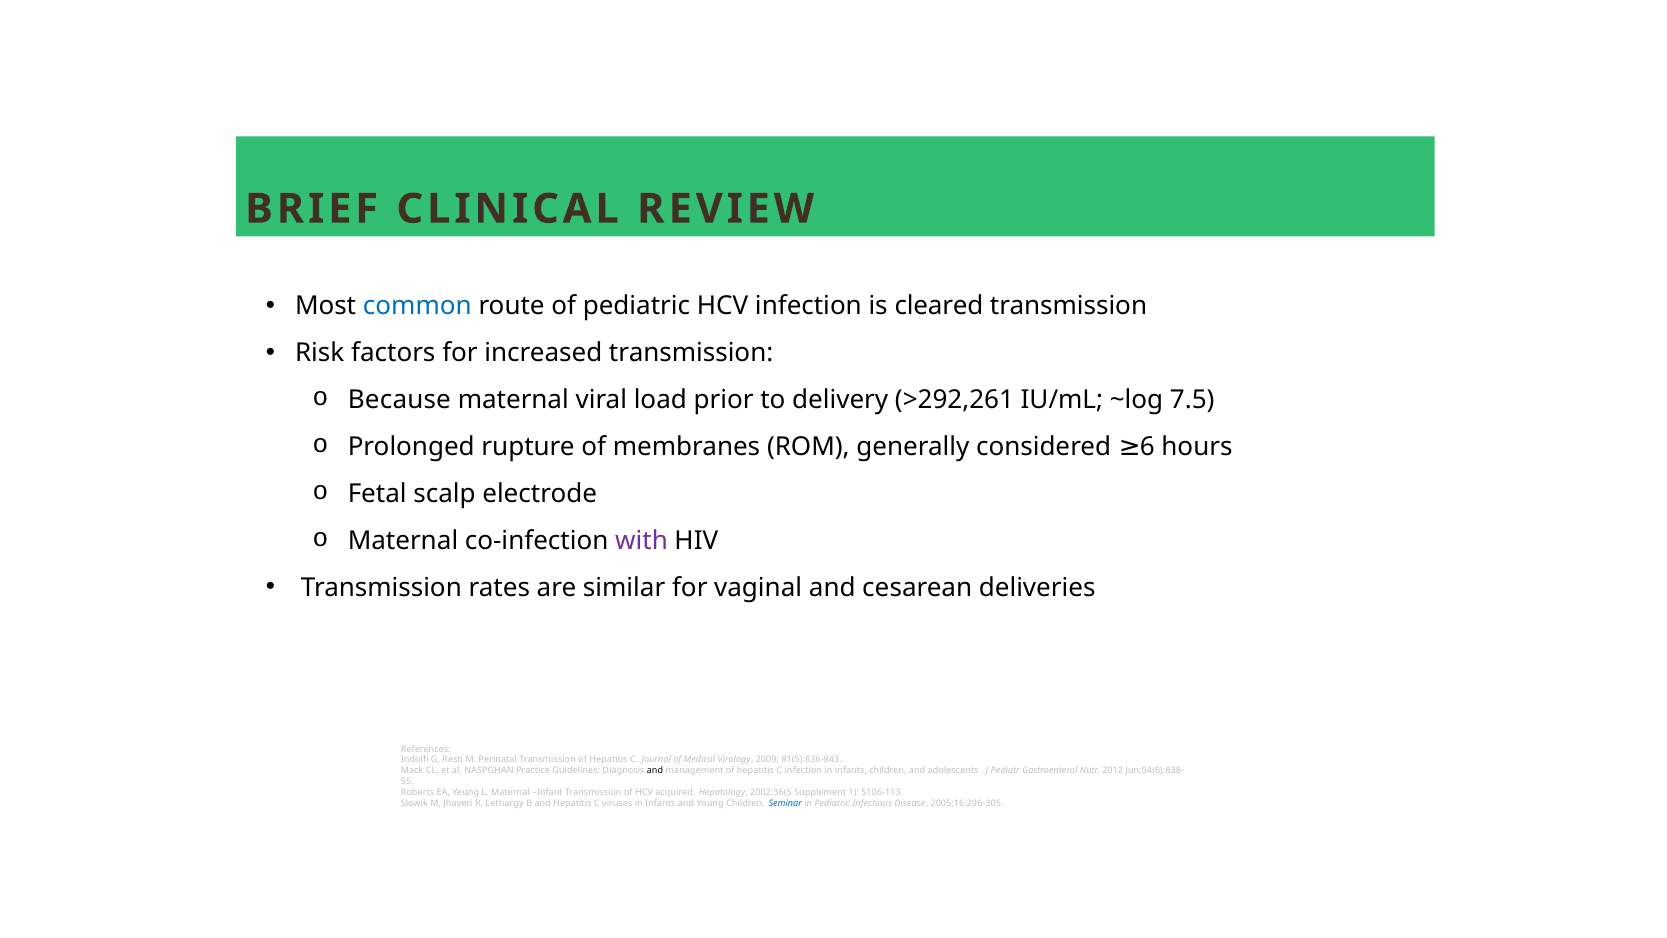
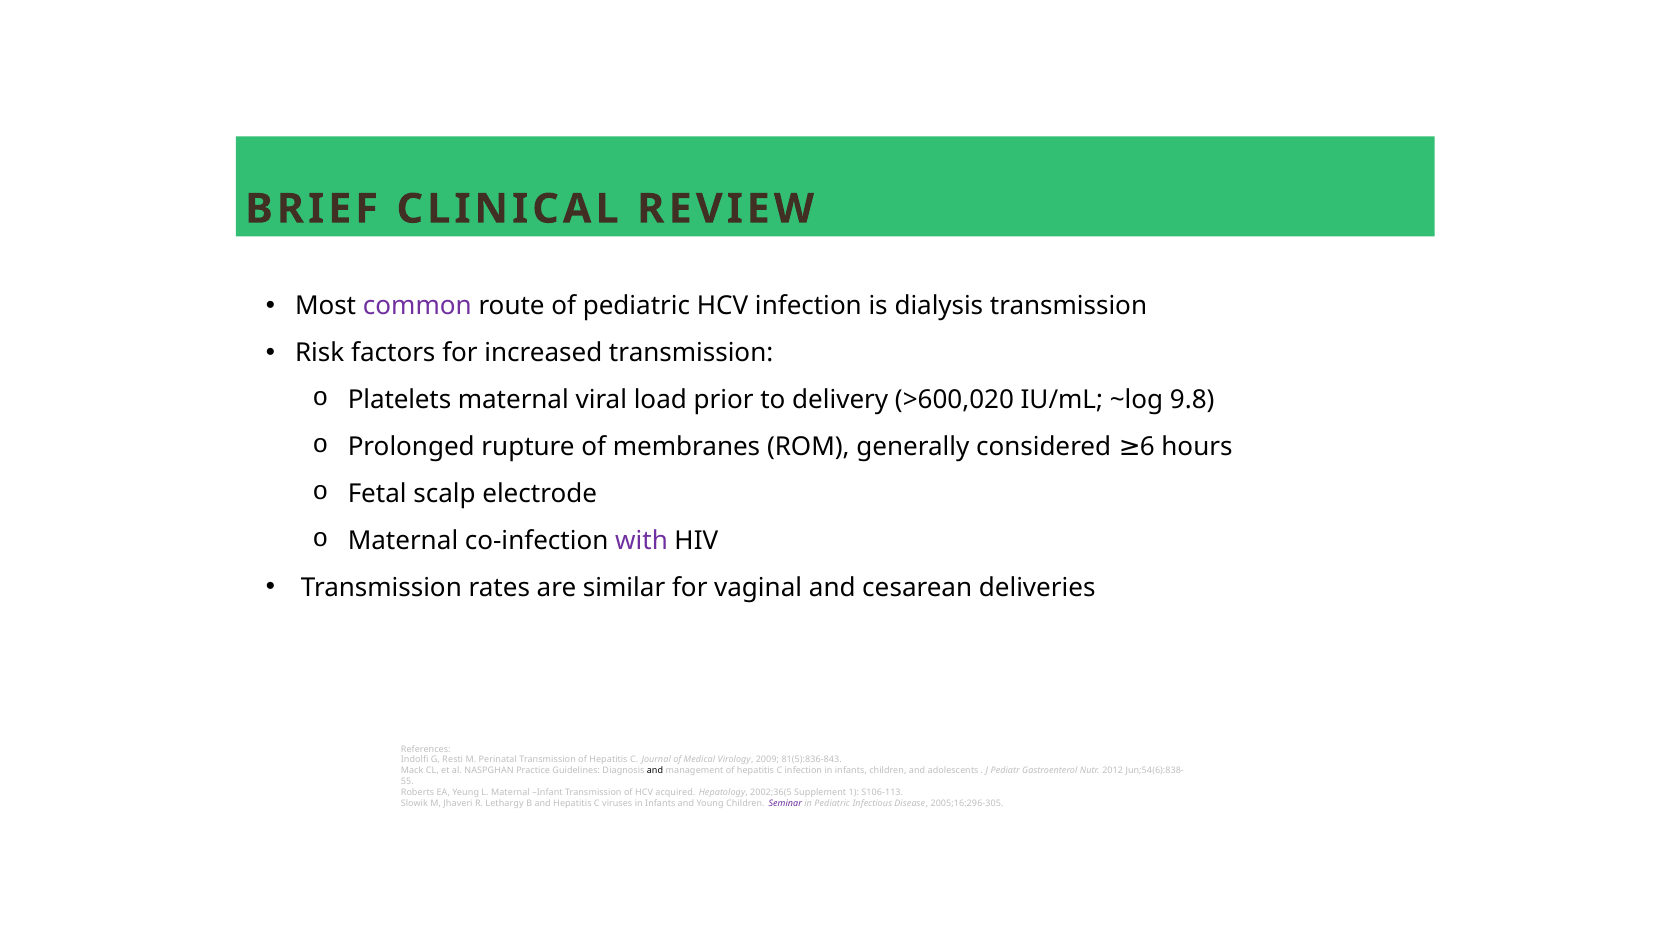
common colour: blue -> purple
cleared: cleared -> dialysis
Because: Because -> Platelets
>292,261: >292,261 -> >600,020
7.5: 7.5 -> 9.8
Seminar colour: blue -> purple
